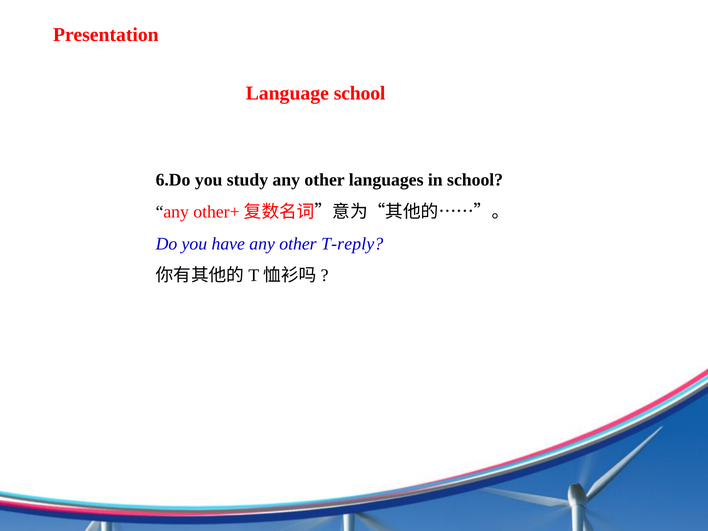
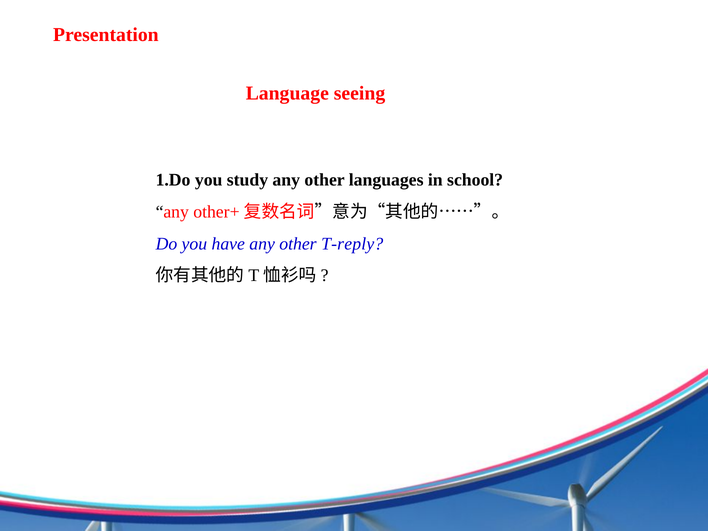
Language school: school -> seeing
6.Do: 6.Do -> 1.Do
